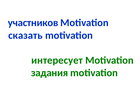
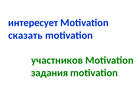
участников: участников -> интересует
интересует: интересует -> участников
